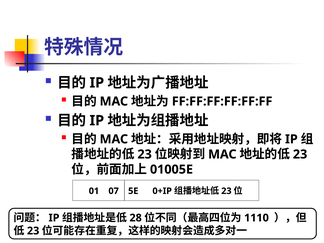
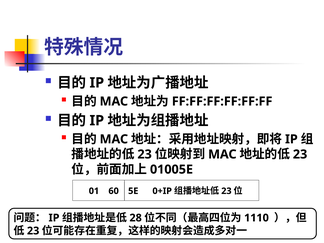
07: 07 -> 60
